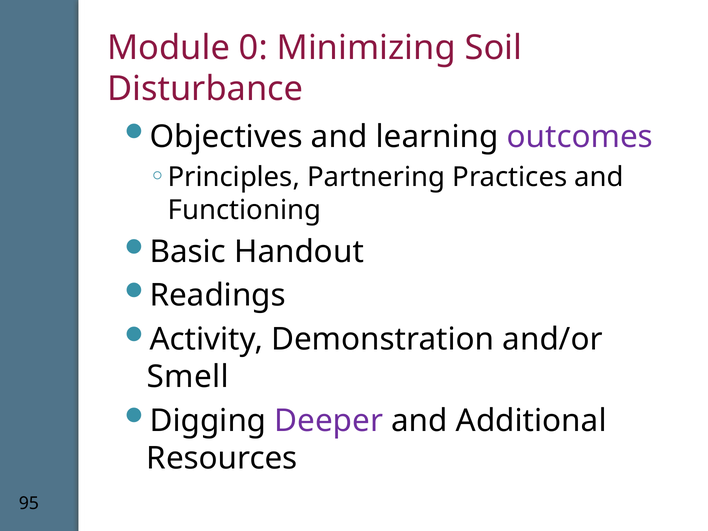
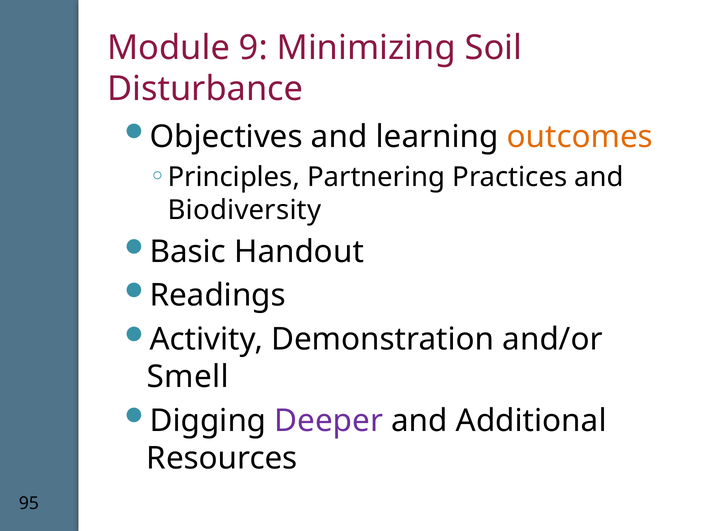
0: 0 -> 9
outcomes colour: purple -> orange
Functioning: Functioning -> Biodiversity
